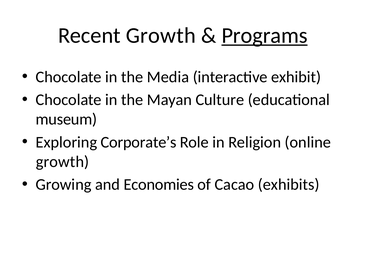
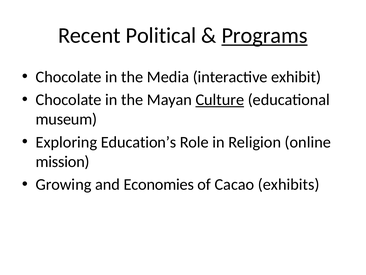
Recent Growth: Growth -> Political
Culture underline: none -> present
Corporate’s: Corporate’s -> Education’s
growth at (62, 161): growth -> mission
